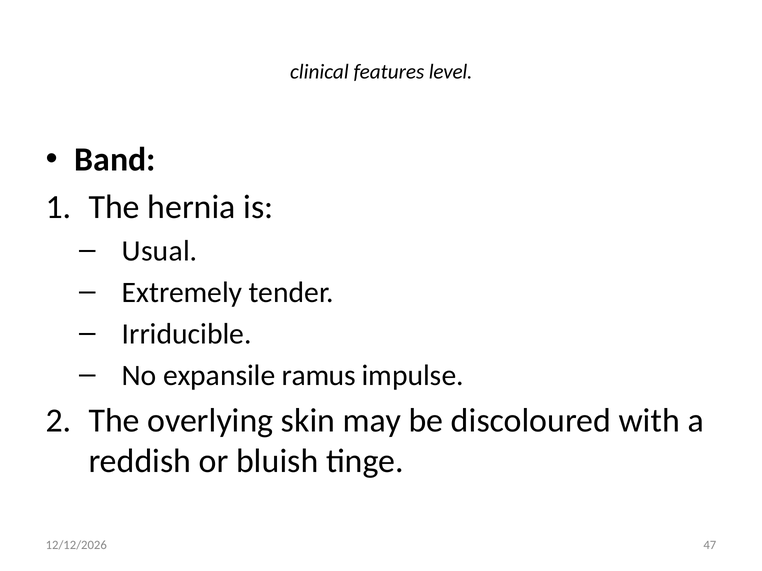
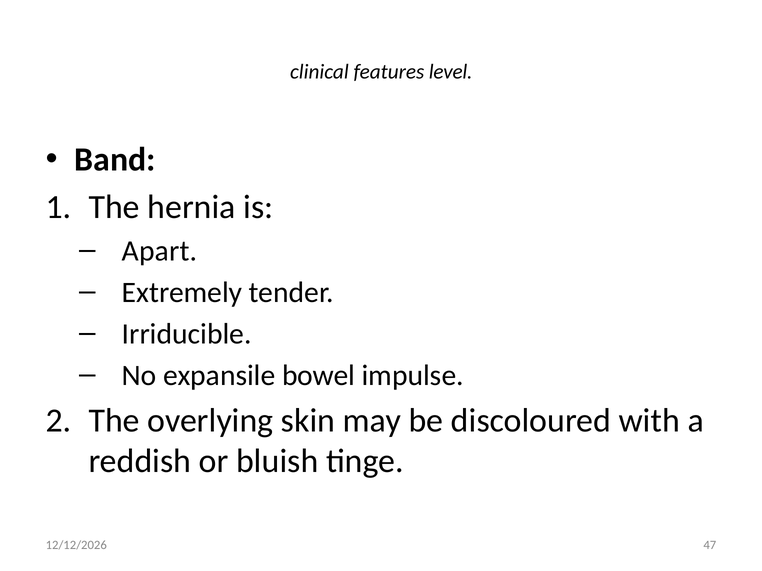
Usual: Usual -> Apart
ramus: ramus -> bowel
